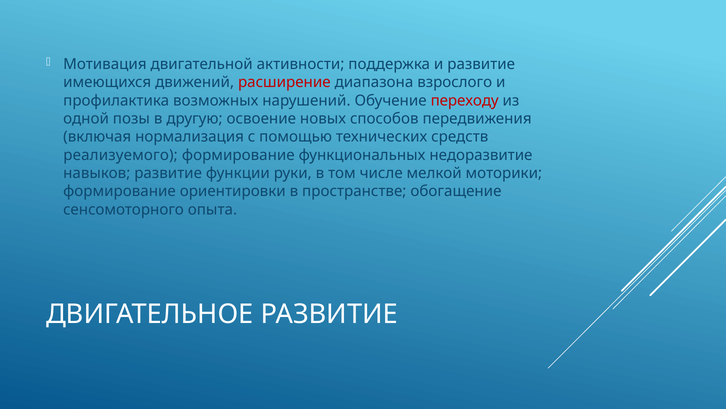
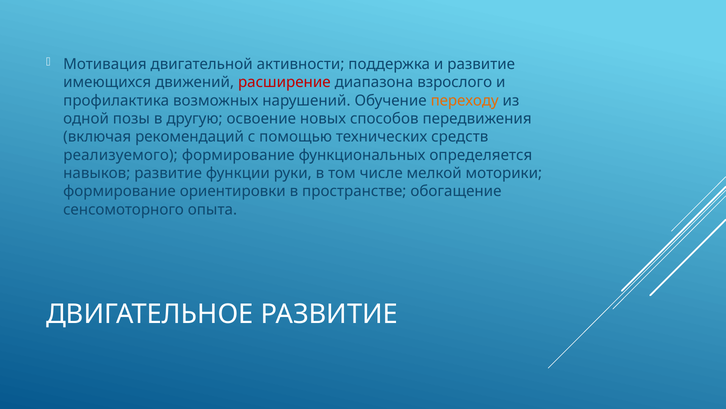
переходу colour: red -> orange
нормализация: нормализация -> рекомендаций
недоразвитие: недоразвитие -> определяется
